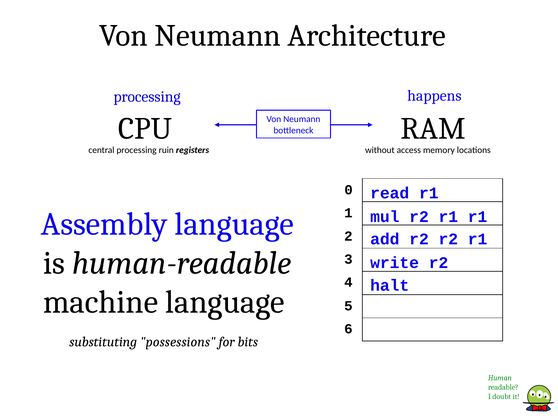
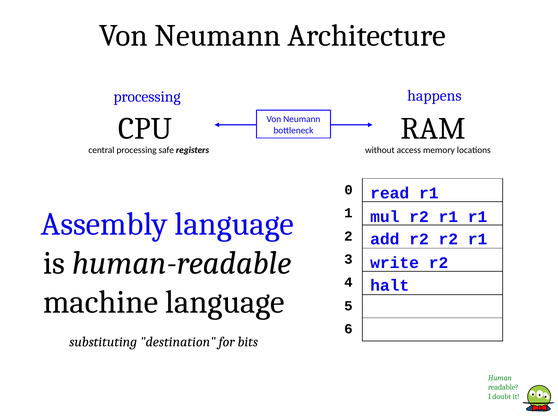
ruin: ruin -> safe
possessions: possessions -> destination
